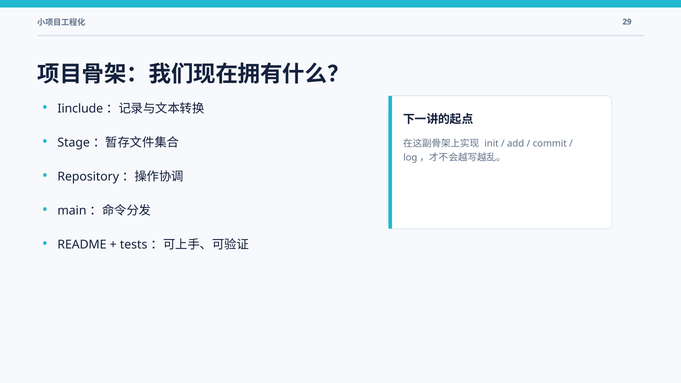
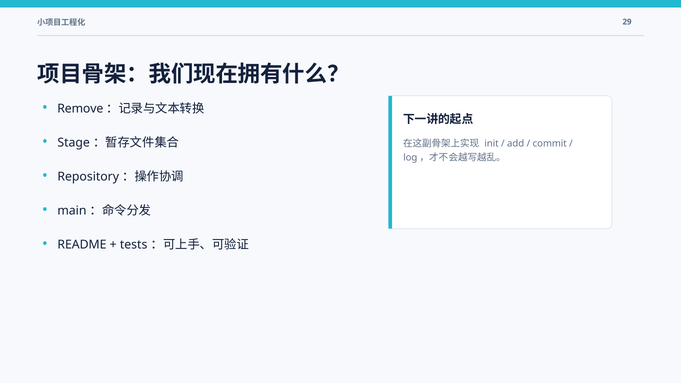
Iinclude: Iinclude -> Remove
